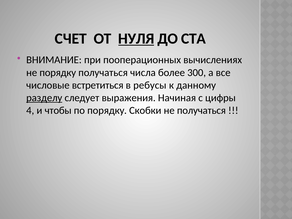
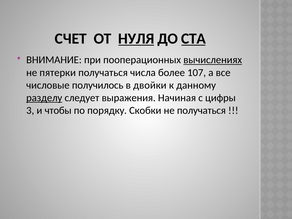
СТА underline: none -> present
вычислениях underline: none -> present
не порядку: порядку -> пятерки
300: 300 -> 107
встретиться: встретиться -> получилось
ребусы: ребусы -> двойки
4: 4 -> 3
